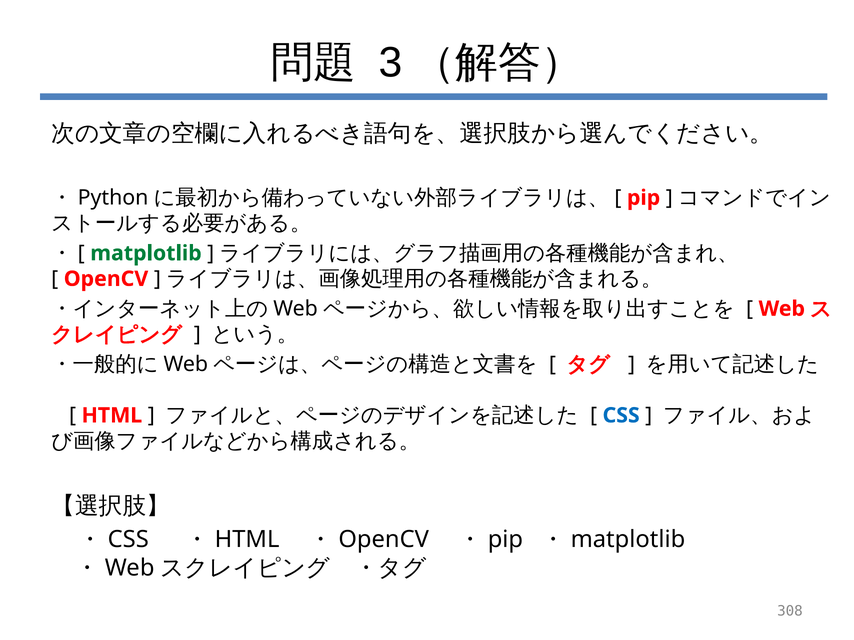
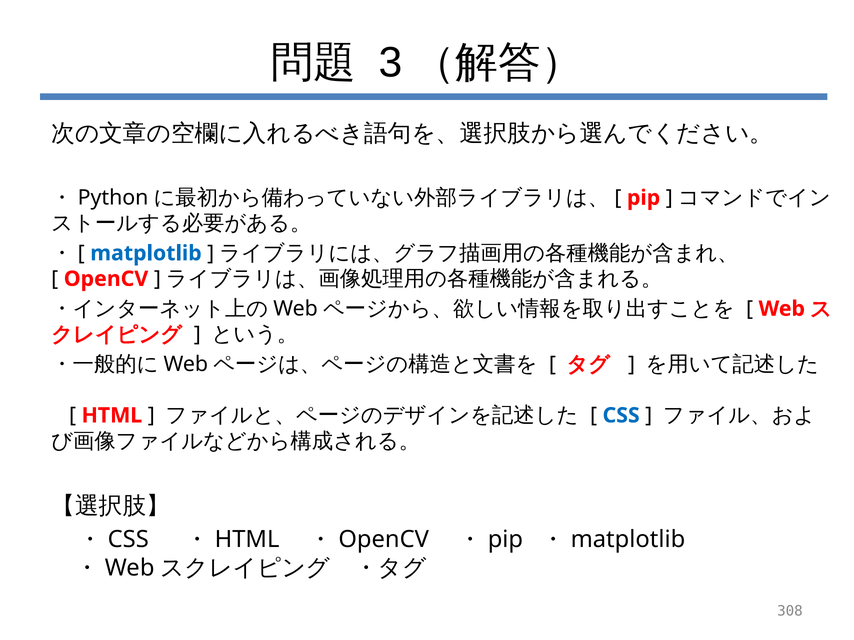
matplotlib colour: green -> blue
